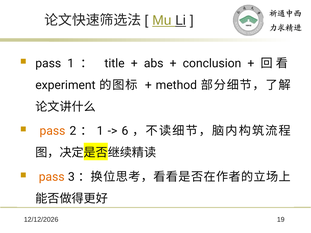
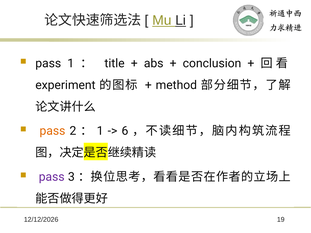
pass at (52, 177) colour: orange -> purple
